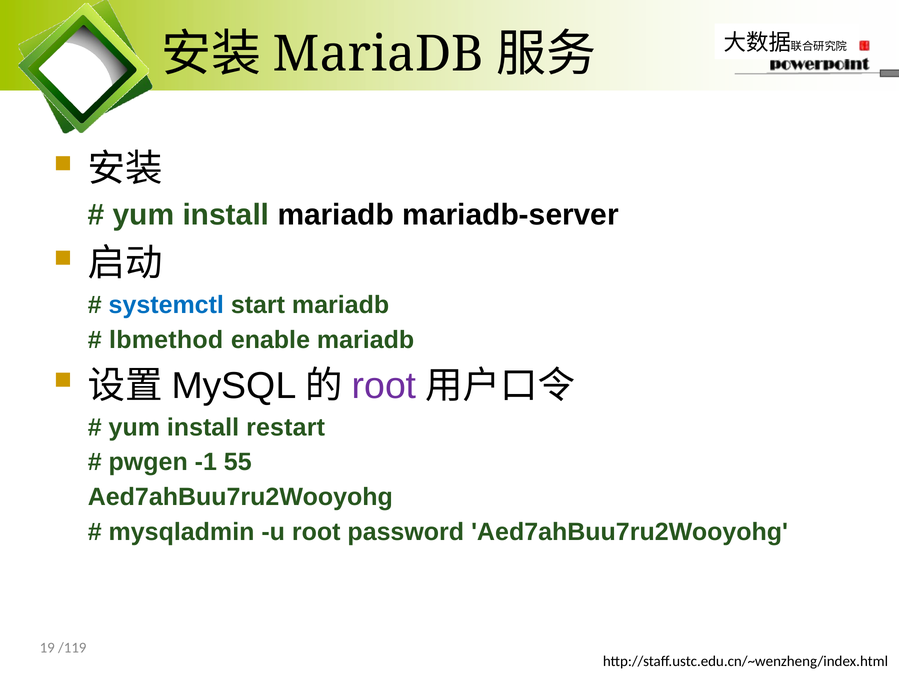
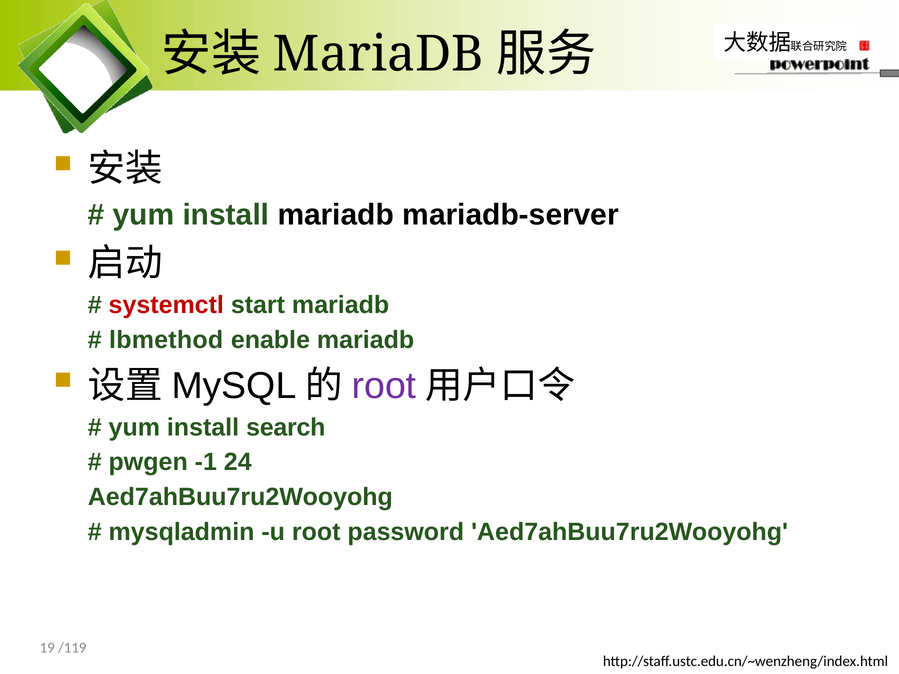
systemctl colour: blue -> red
restart: restart -> search
55: 55 -> 24
